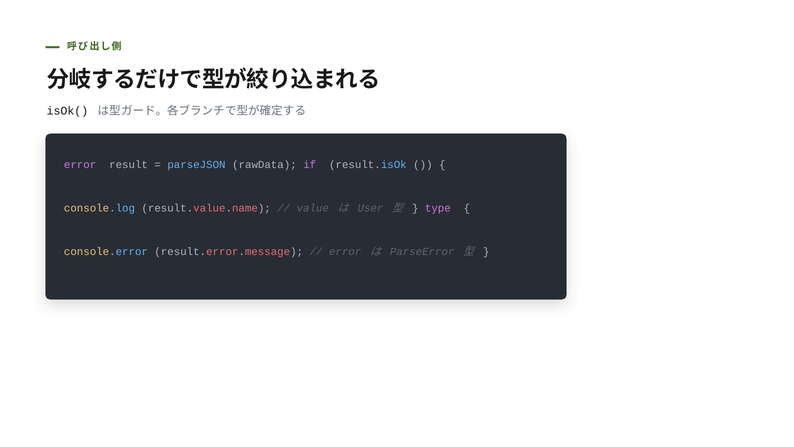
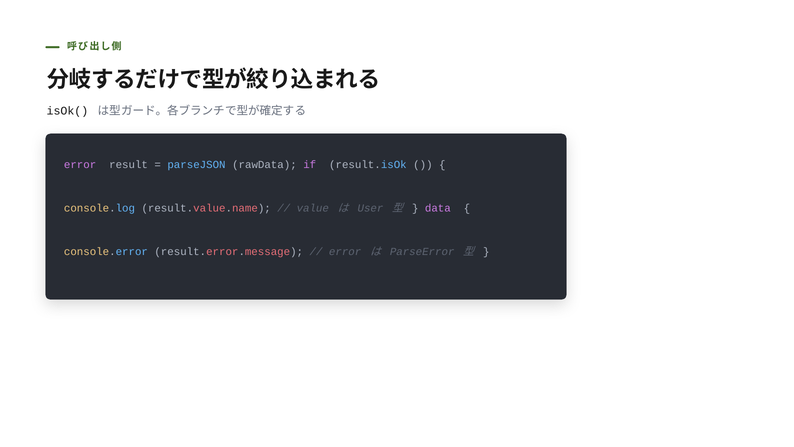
type: type -> data
